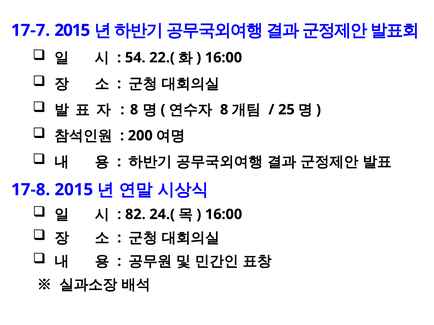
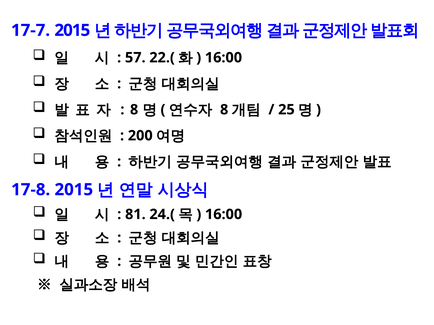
54: 54 -> 57
82: 82 -> 81
